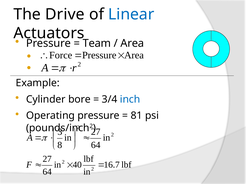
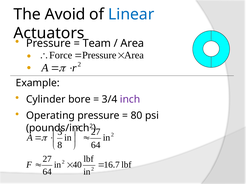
Drive: Drive -> Avoid
inch colour: blue -> purple
81: 81 -> 80
